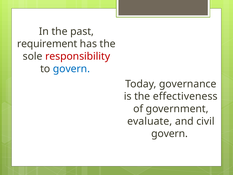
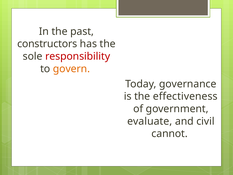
requirement: requirement -> constructors
govern at (71, 69) colour: blue -> orange
govern at (170, 134): govern -> cannot
